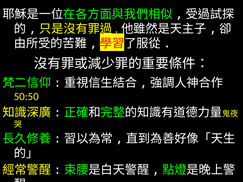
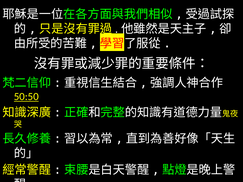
50:50 underline: none -> present
